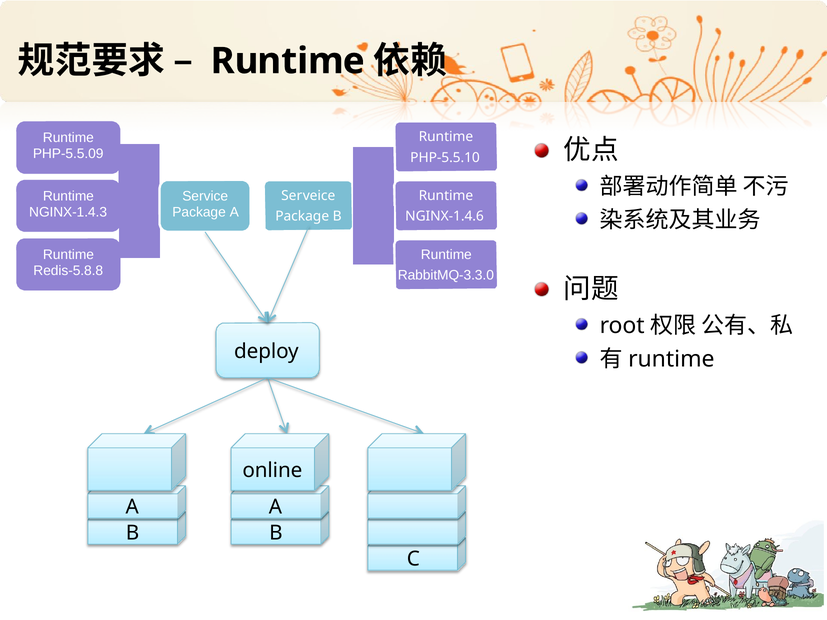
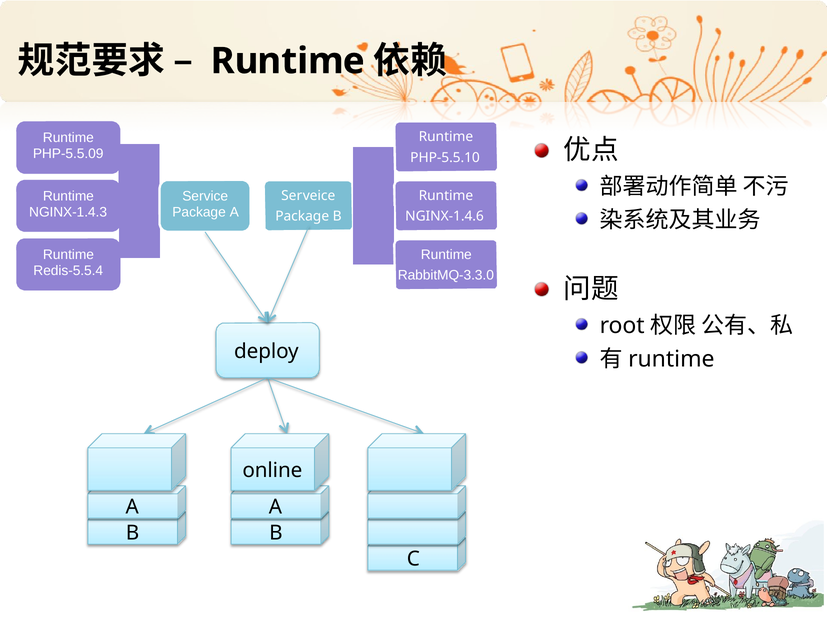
Redis-5.8.8: Redis-5.8.8 -> Redis-5.5.4
